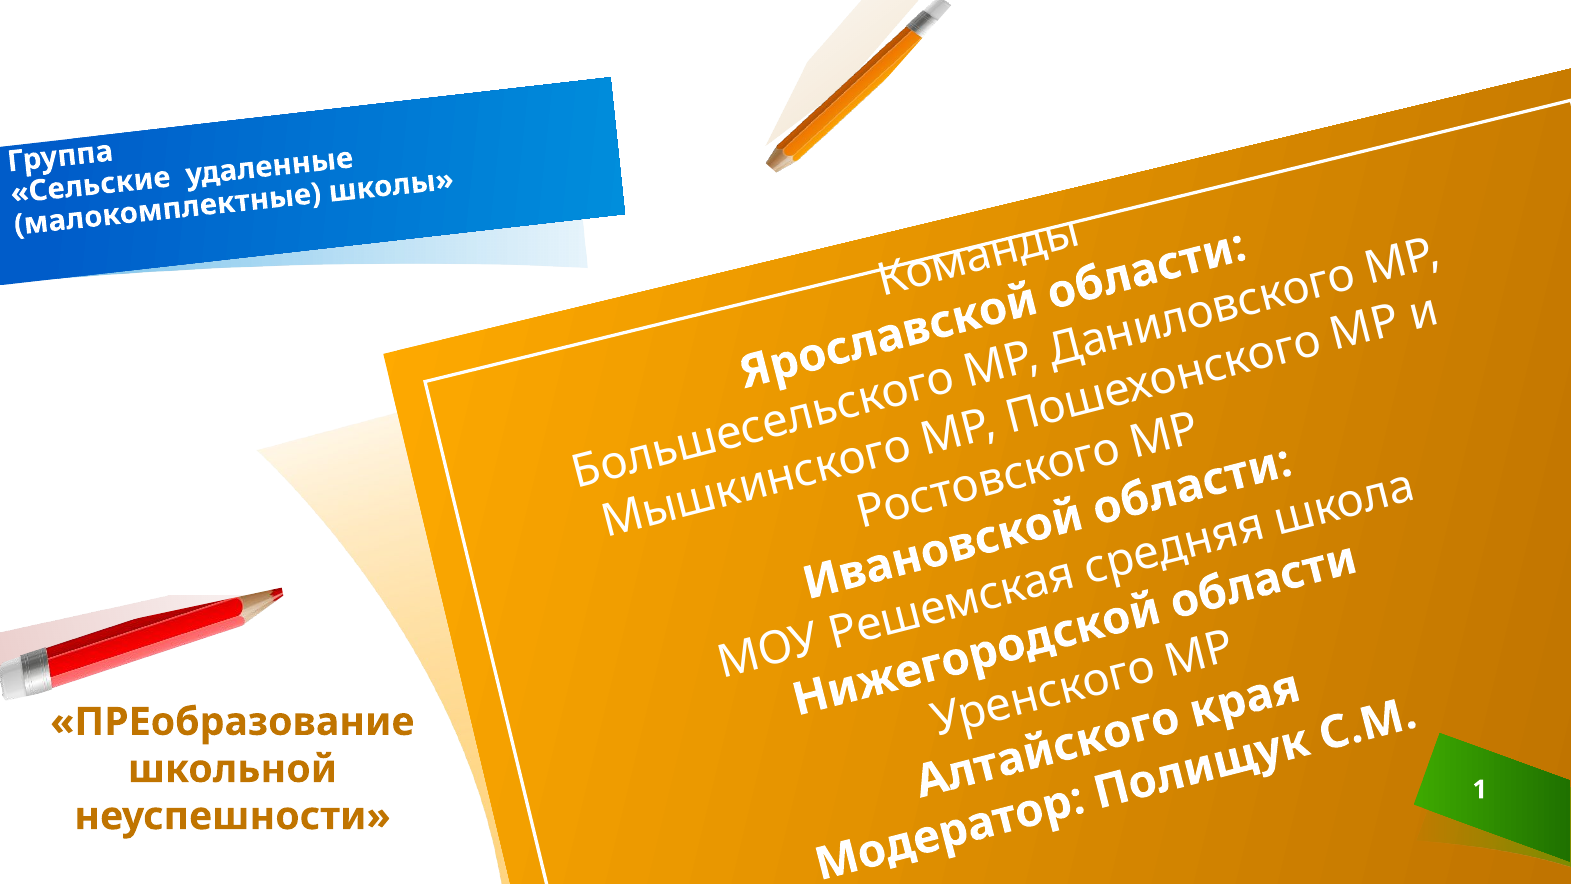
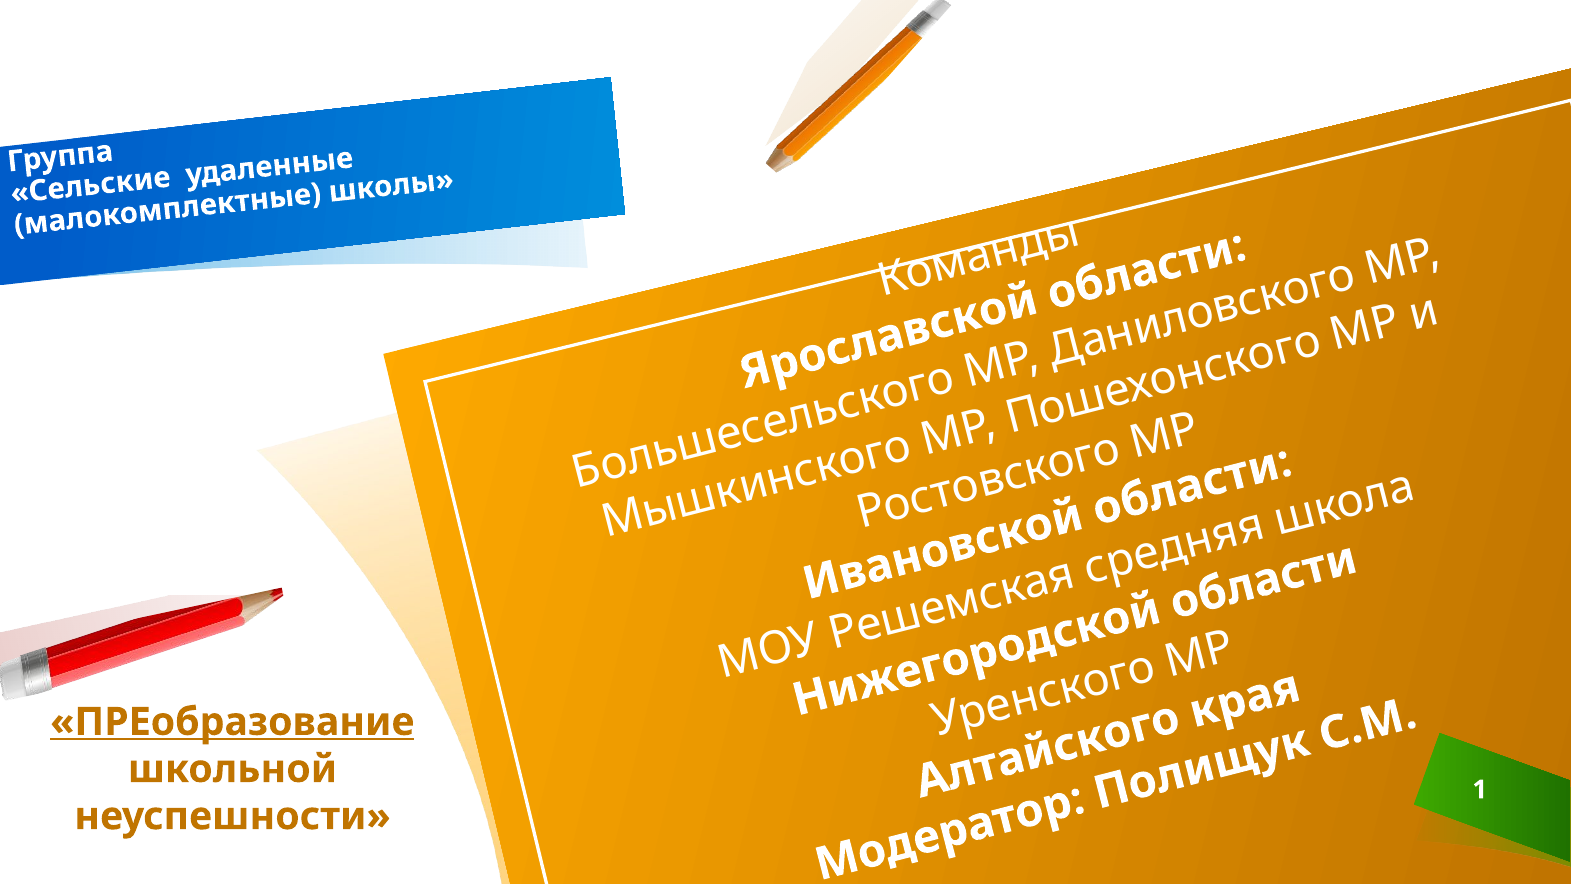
ПРЕобразование underline: none -> present
